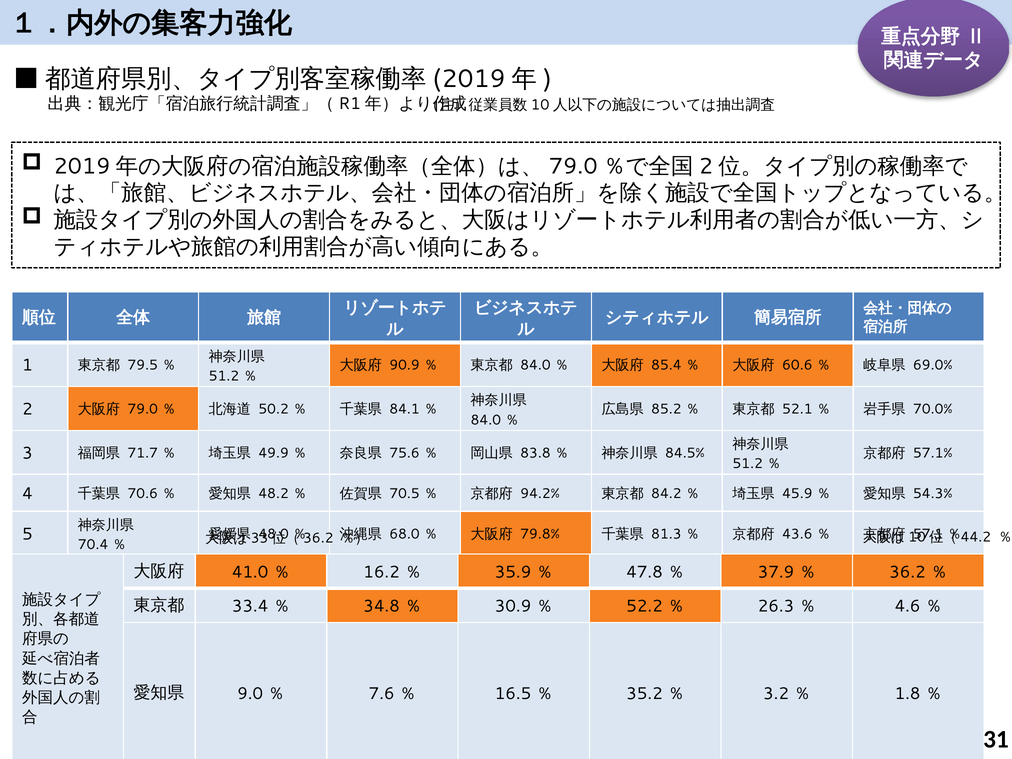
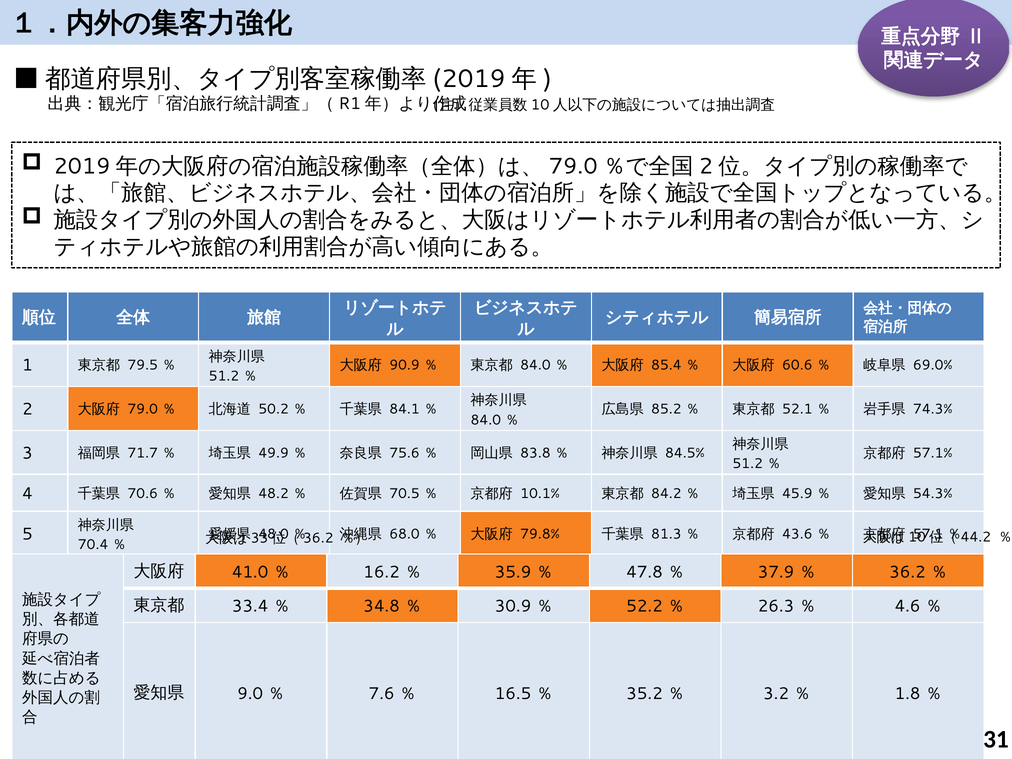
70.0%: 70.0% -> 74.3%
94.2%: 94.2% -> 10.1%
